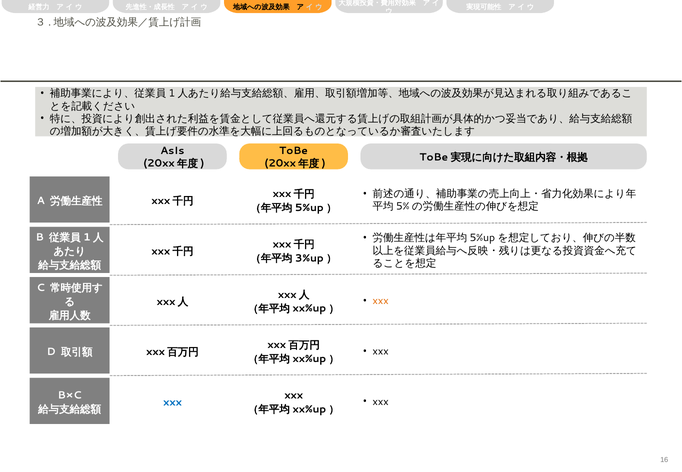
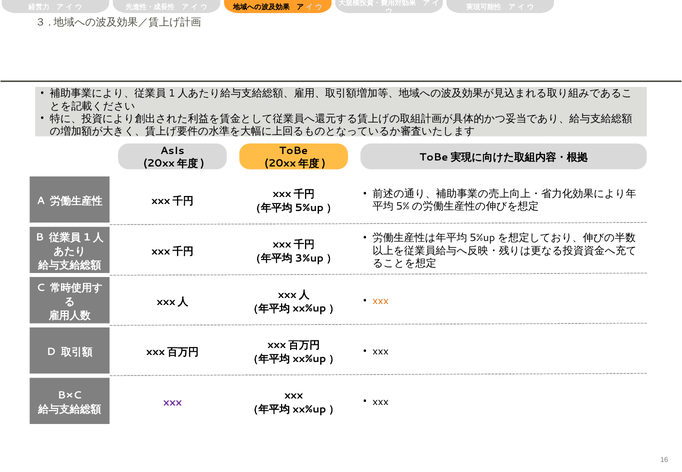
xxx at (172, 402) colour: blue -> purple
